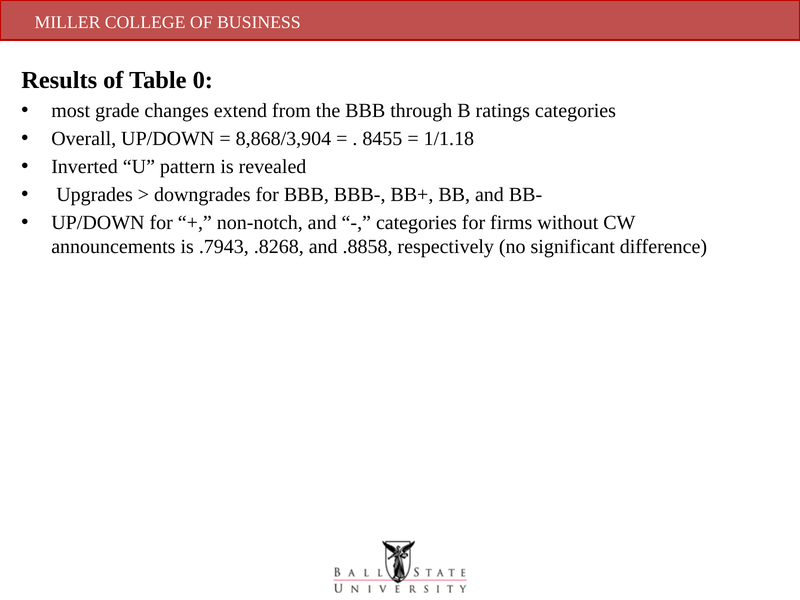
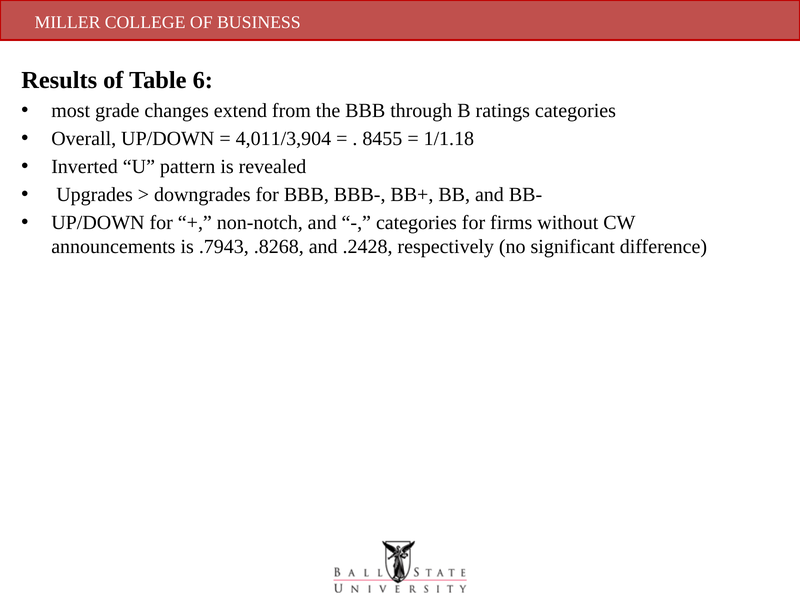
0: 0 -> 6
8,868/3,904: 8,868/3,904 -> 4,011/3,904
.8858: .8858 -> .2428
